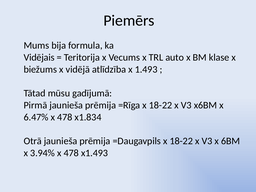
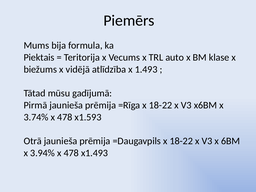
Vidējais: Vidējais -> Piektais
6.47%: 6.47% -> 3.74%
x1.834: x1.834 -> x1.593
